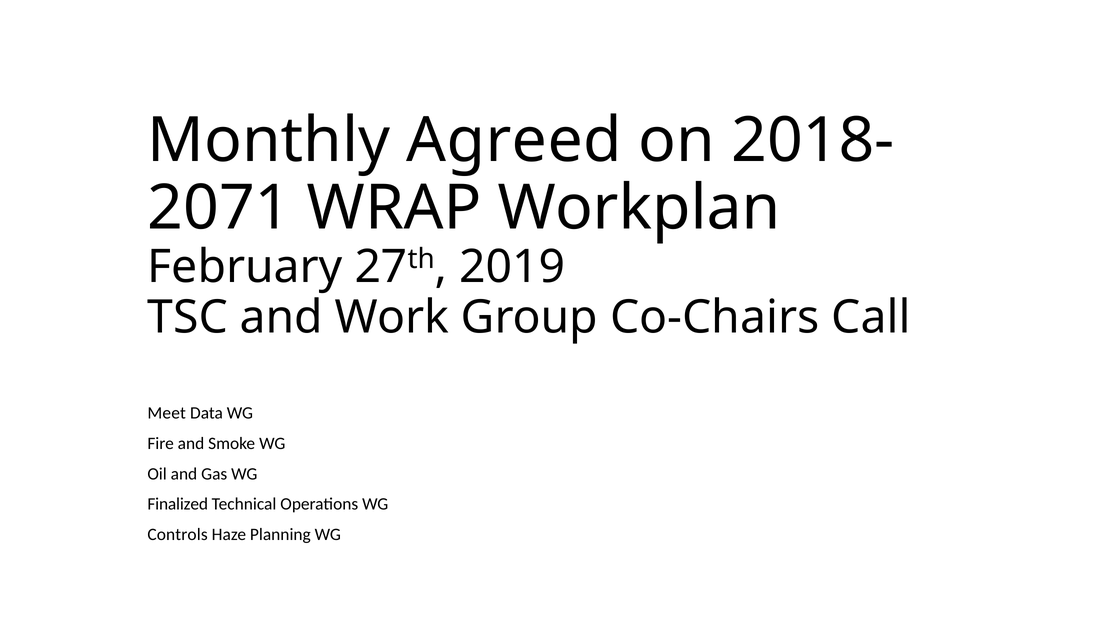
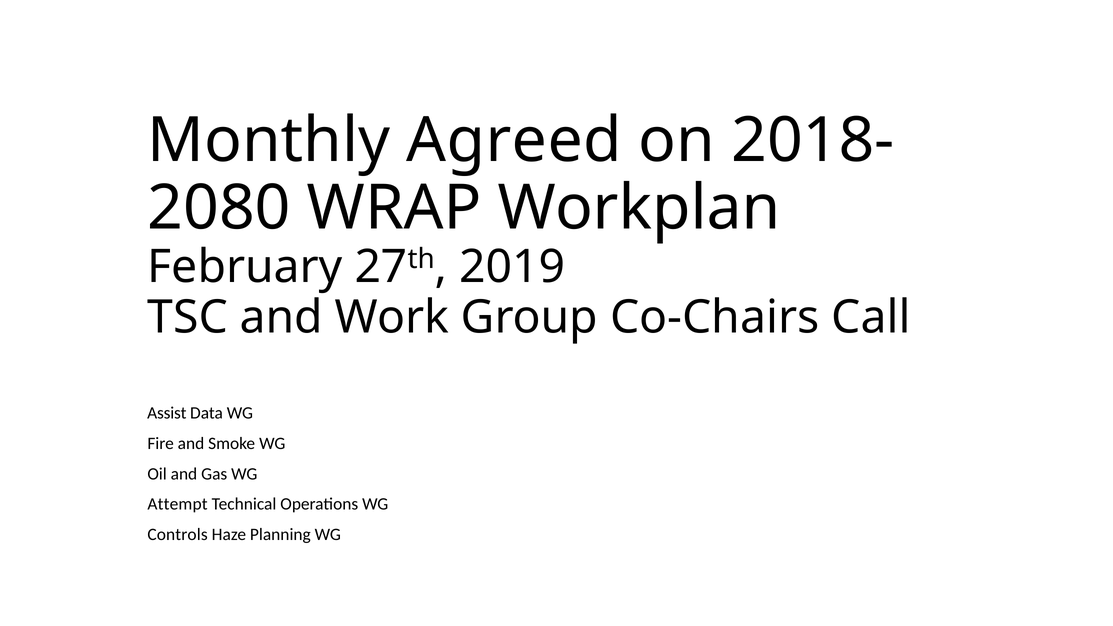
2071: 2071 -> 2080
Meet: Meet -> Assist
Finalized: Finalized -> Attempt
